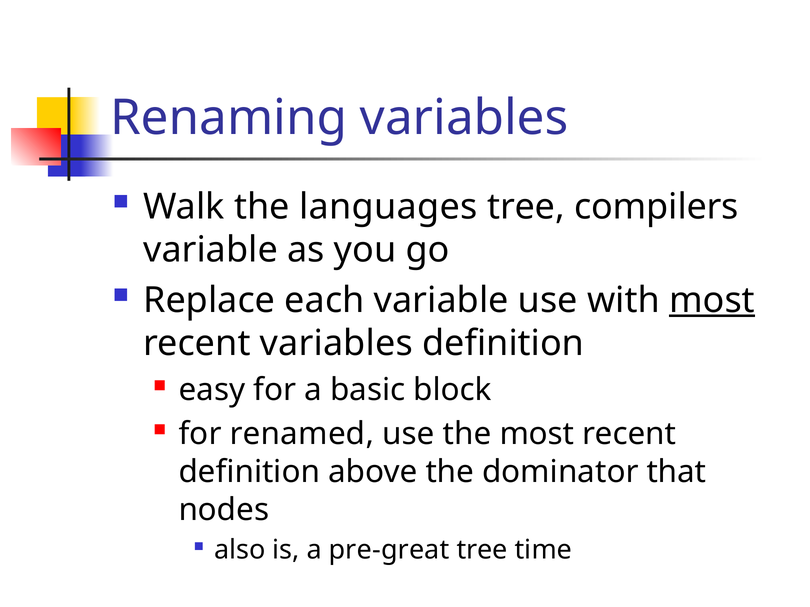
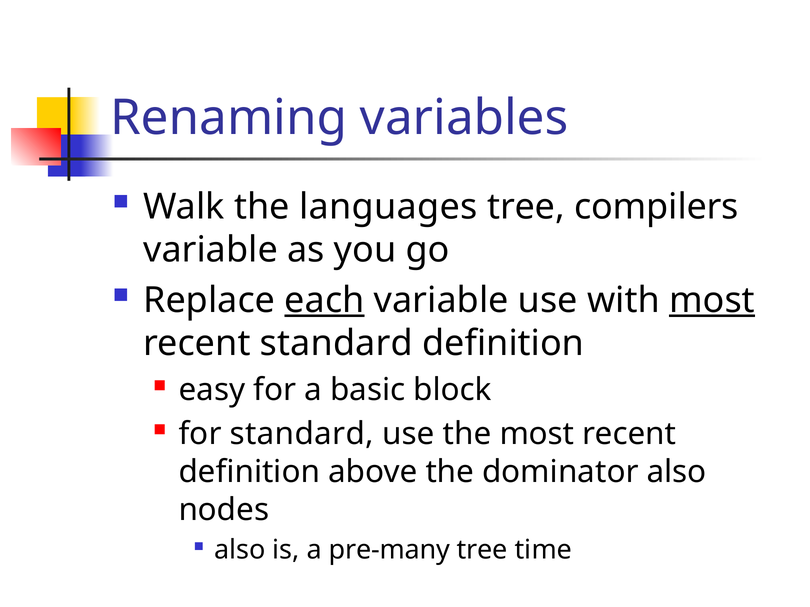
each underline: none -> present
recent variables: variables -> standard
for renamed: renamed -> standard
dominator that: that -> also
pre-great: pre-great -> pre-many
